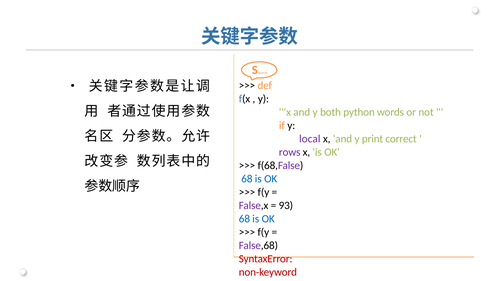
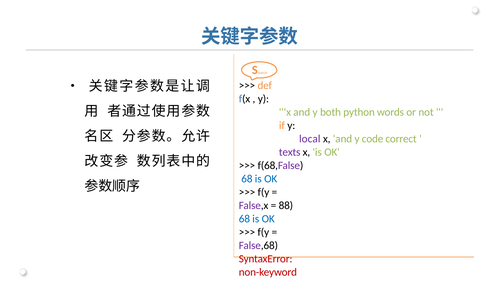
print: print -> code
rows: rows -> texts
93: 93 -> 88
